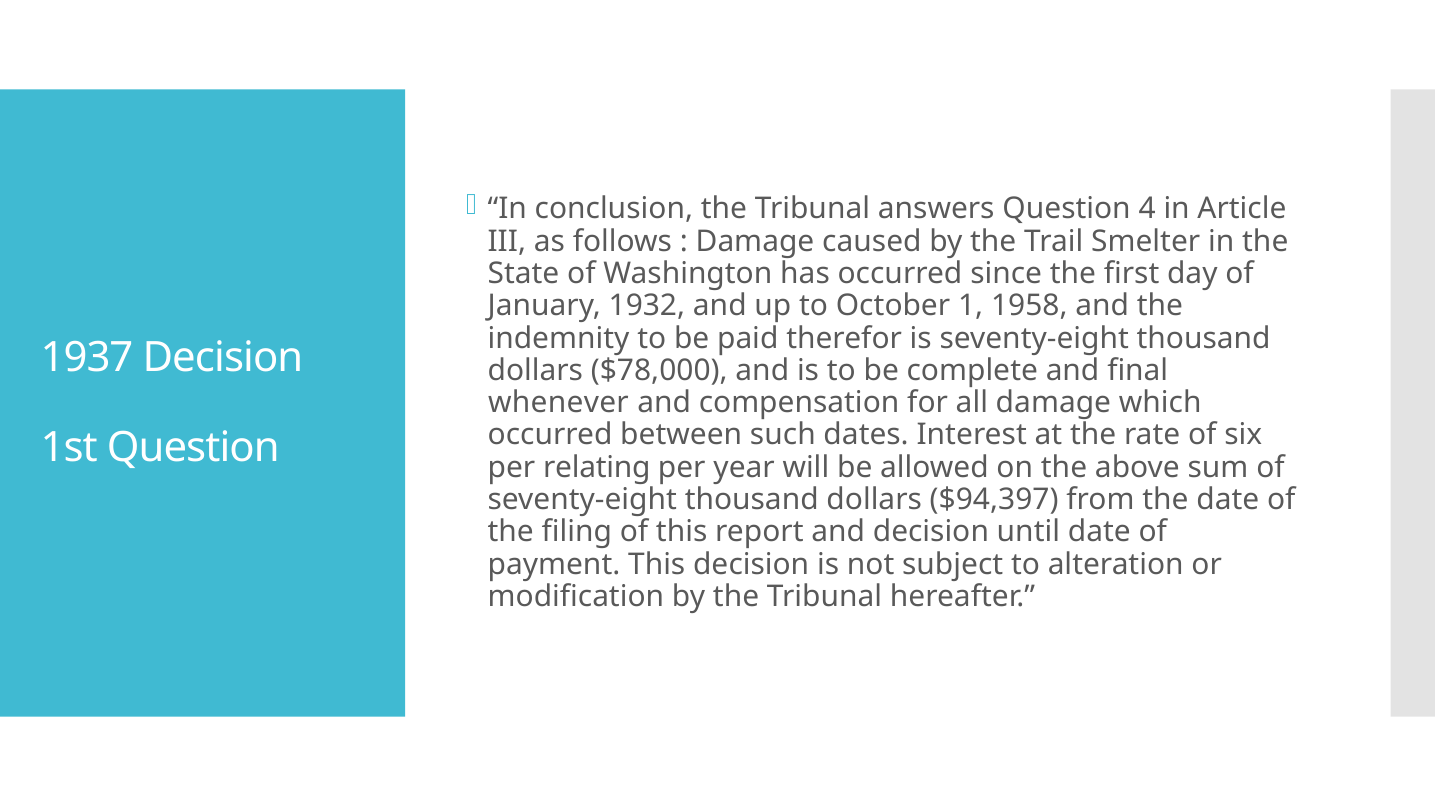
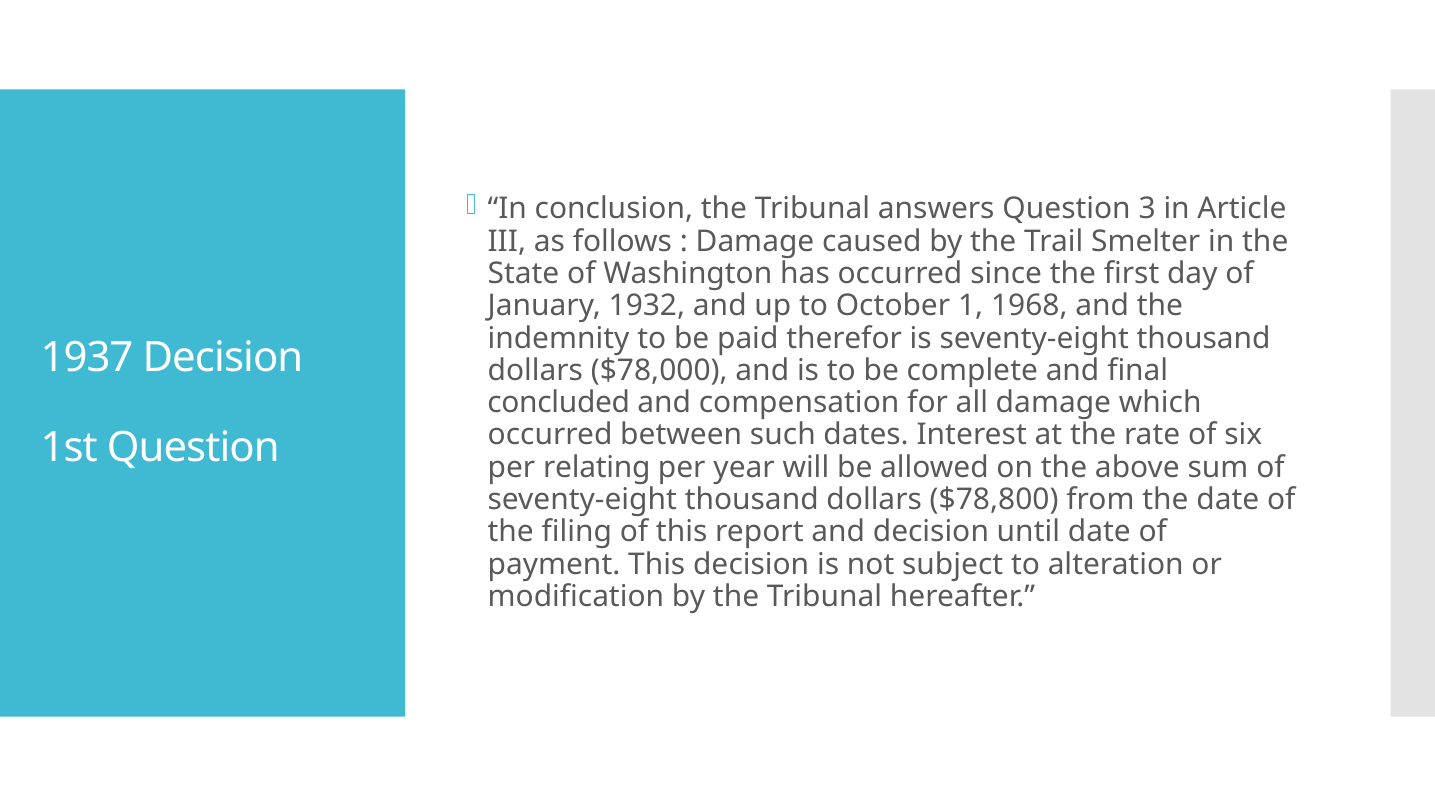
4: 4 -> 3
1958: 1958 -> 1968
whenever: whenever -> concluded
$94,397: $94,397 -> $78,800
